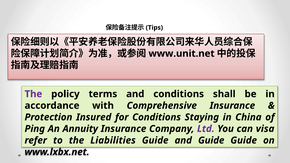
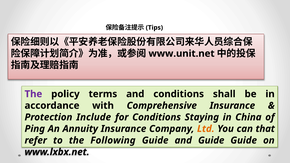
Insured: Insured -> Include
Ltd colour: purple -> orange
visa: visa -> that
Liabilities: Liabilities -> Following
